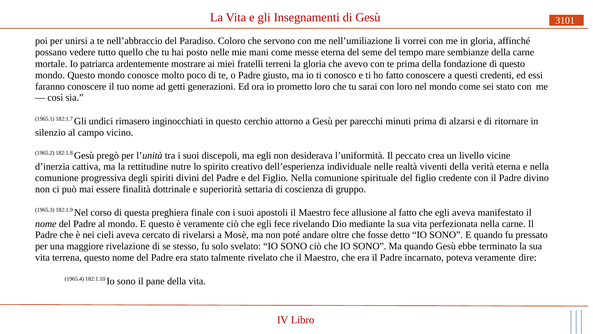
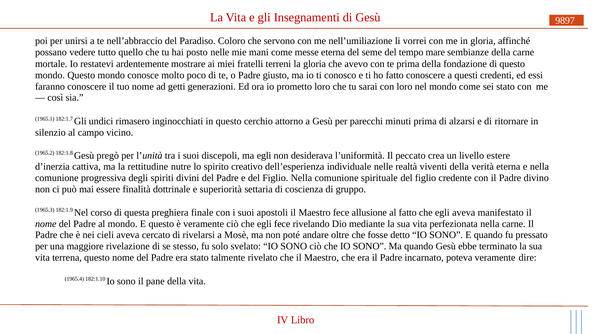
3101: 3101 -> 9897
patriarca: patriarca -> restatevi
vicine: vicine -> estere
